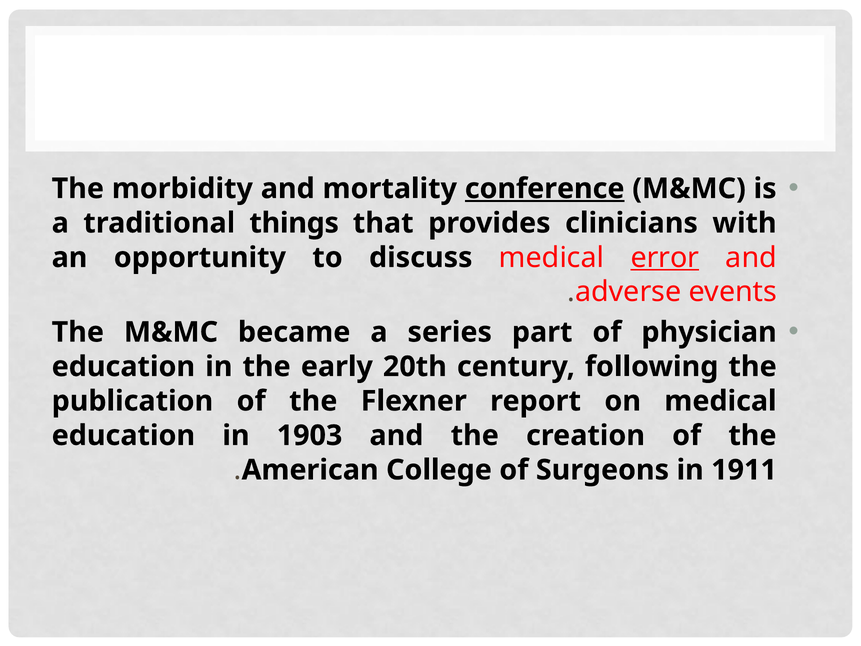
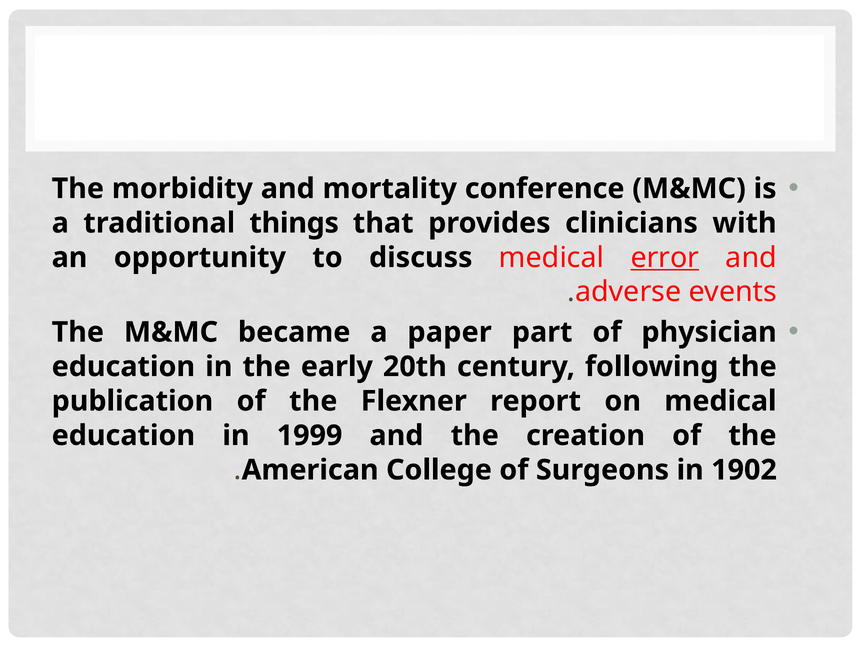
conference underline: present -> none
series: series -> paper
1903: 1903 -> 1999
1911: 1911 -> 1902
